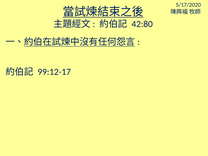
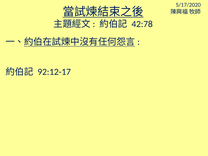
42:80: 42:80 -> 42:78
99:12-17: 99:12-17 -> 92:12-17
